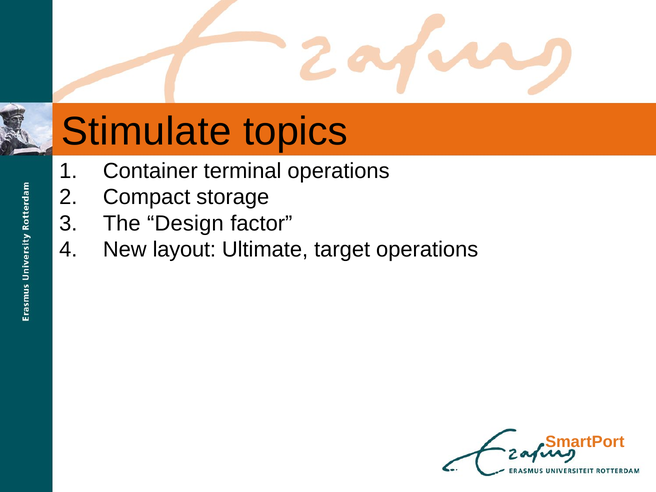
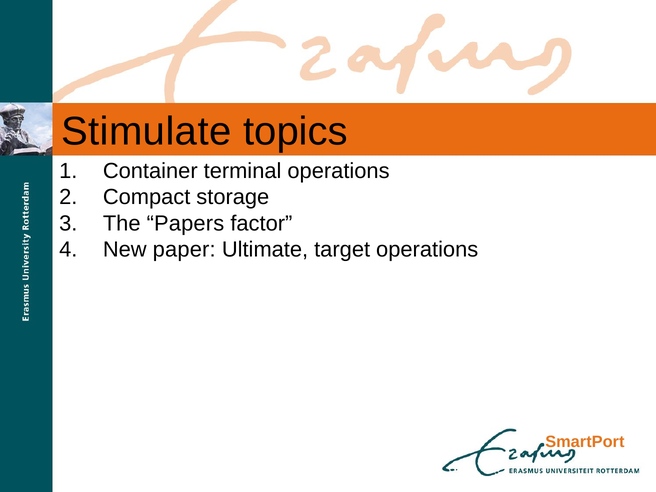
Design: Design -> Papers
layout: layout -> paper
